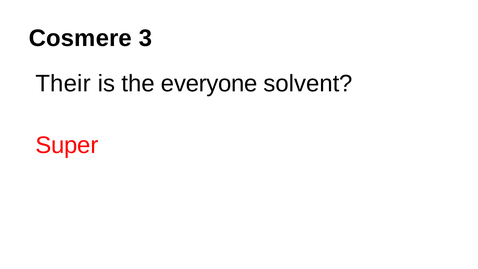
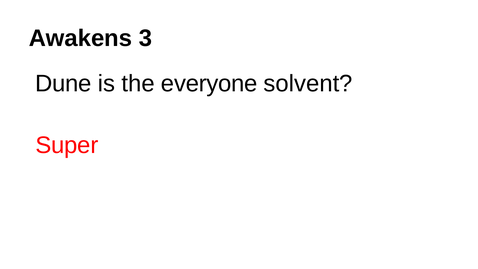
Cosmere: Cosmere -> Awakens
Their: Their -> Dune
